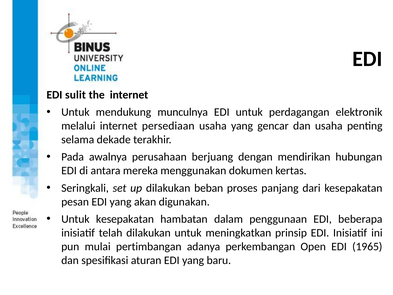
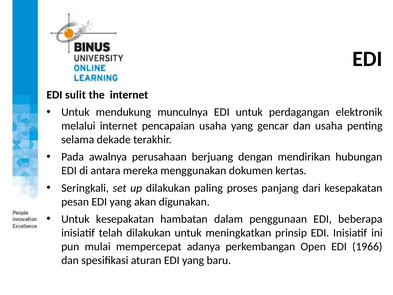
persediaan: persediaan -> pencapaian
beban: beban -> paling
pertimbangan: pertimbangan -> mempercepat
1965: 1965 -> 1966
